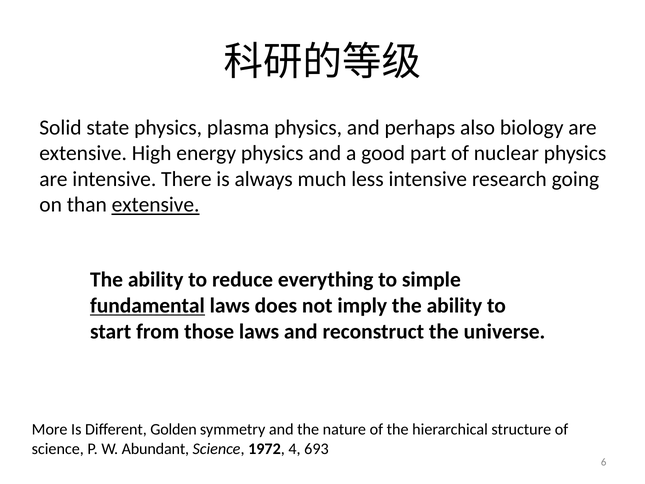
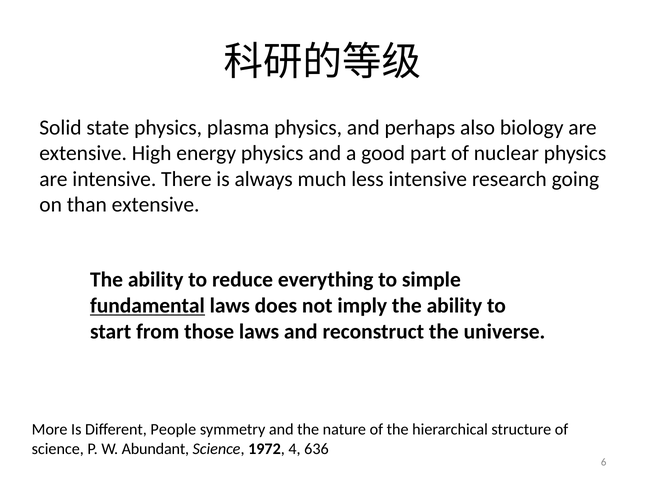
extensive at (156, 205) underline: present -> none
Golden: Golden -> People
693: 693 -> 636
